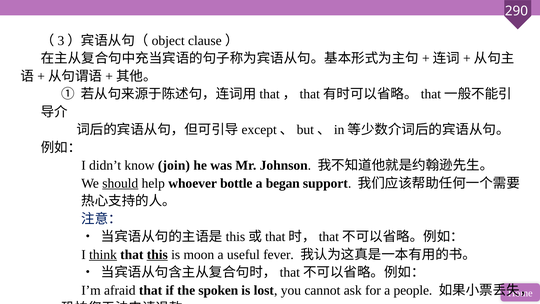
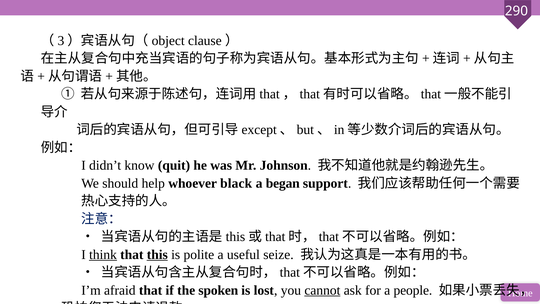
join: join -> quit
should underline: present -> none
bottle: bottle -> black
moon: moon -> polite
fever: fever -> seize
cannot underline: none -> present
